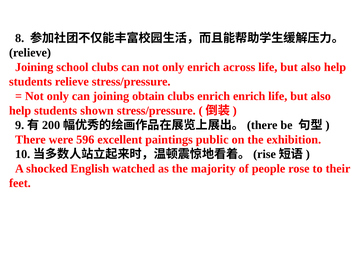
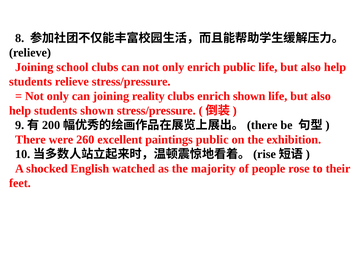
enrich across: across -> public
obtain: obtain -> reality
enrich enrich: enrich -> shown
596: 596 -> 260
